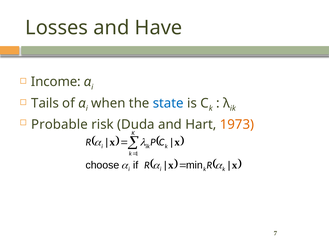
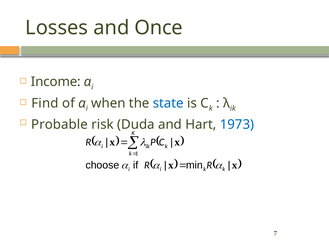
Have: Have -> Once
Tails: Tails -> Find
1973 colour: orange -> blue
